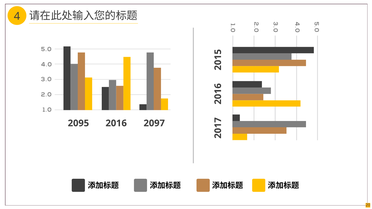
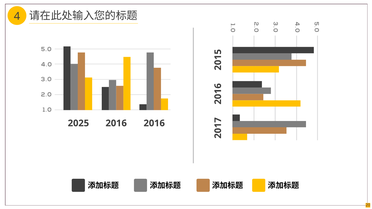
2095: 2095 -> 2025
2016 2097: 2097 -> 2016
